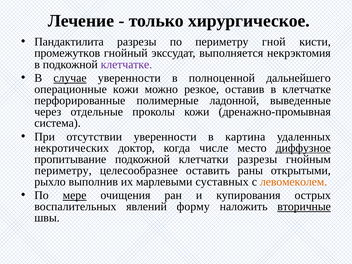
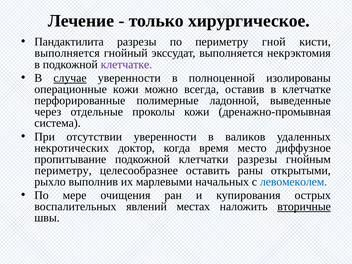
промежутков at (67, 53): промежутков -> выполняется
дальнейшего: дальнейшего -> изолированы
резкое: резкое -> всегда
картина: картина -> валиков
числе: числе -> время
диффузное underline: present -> none
суставных: суставных -> начальных
левомеколем colour: orange -> blue
мере underline: present -> none
форму: форму -> местах
